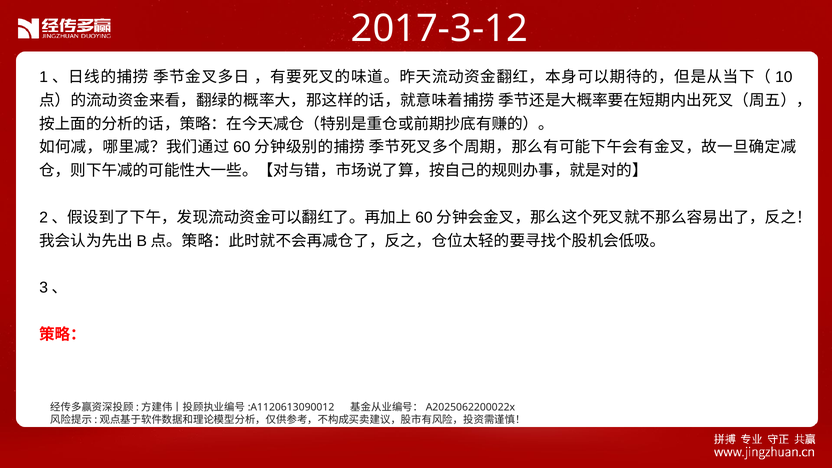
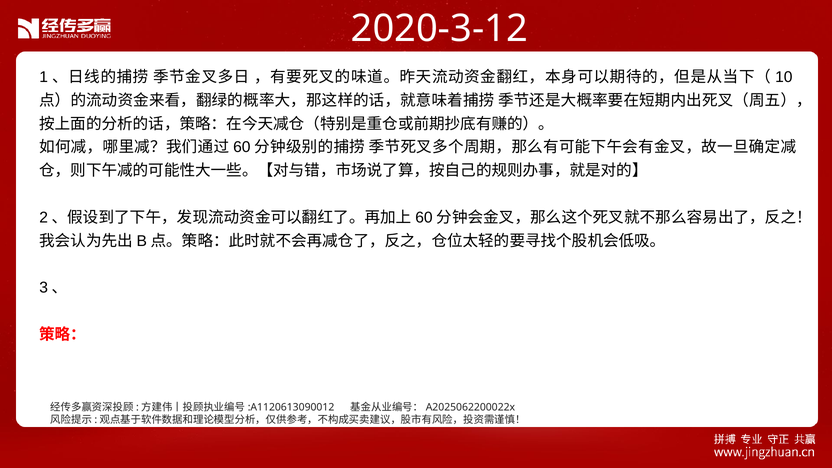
2017-3-12: 2017-3-12 -> 2020-3-12
